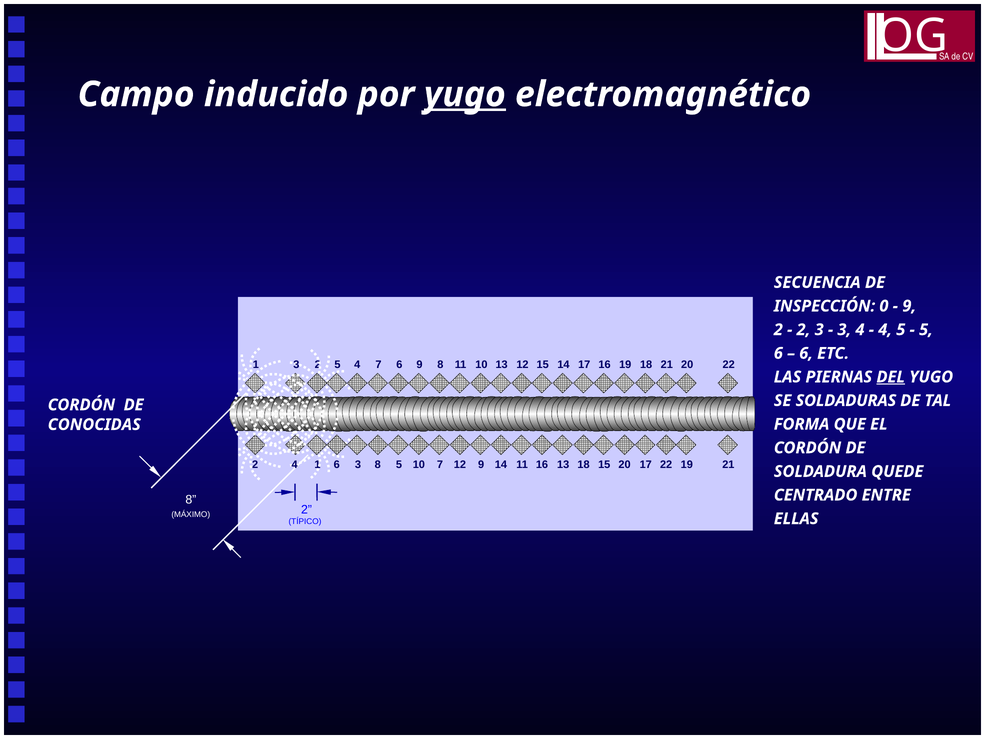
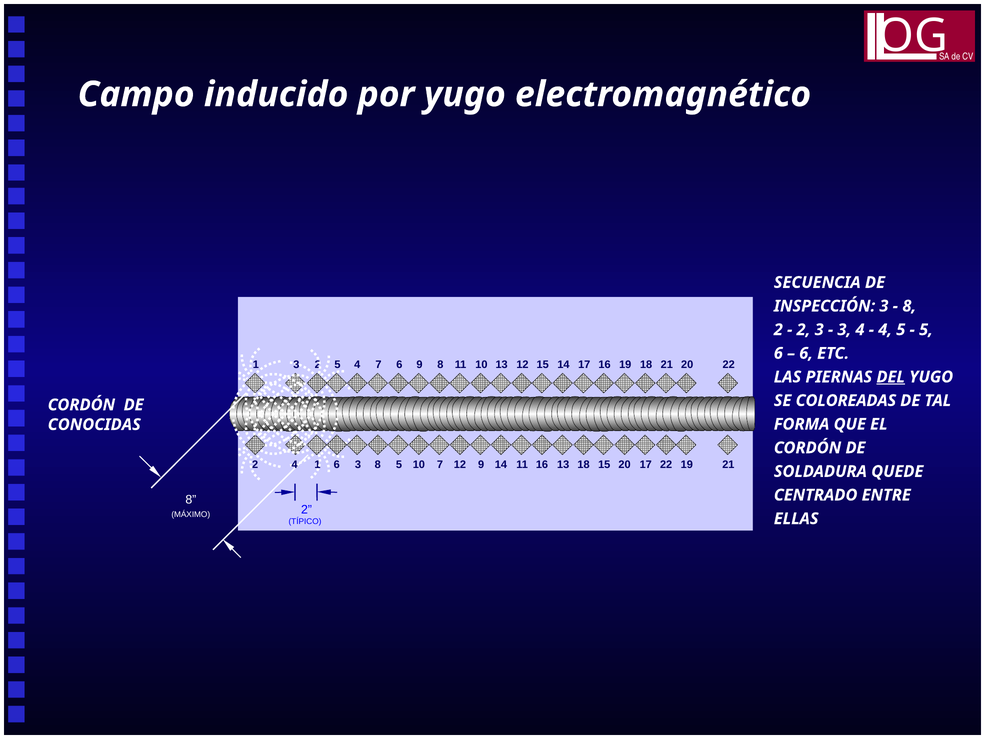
yugo at (465, 94) underline: present -> none
INSPECCIÓN 0: 0 -> 3
9 at (909, 306): 9 -> 8
SOLDADURAS: SOLDADURAS -> COLOREADAS
